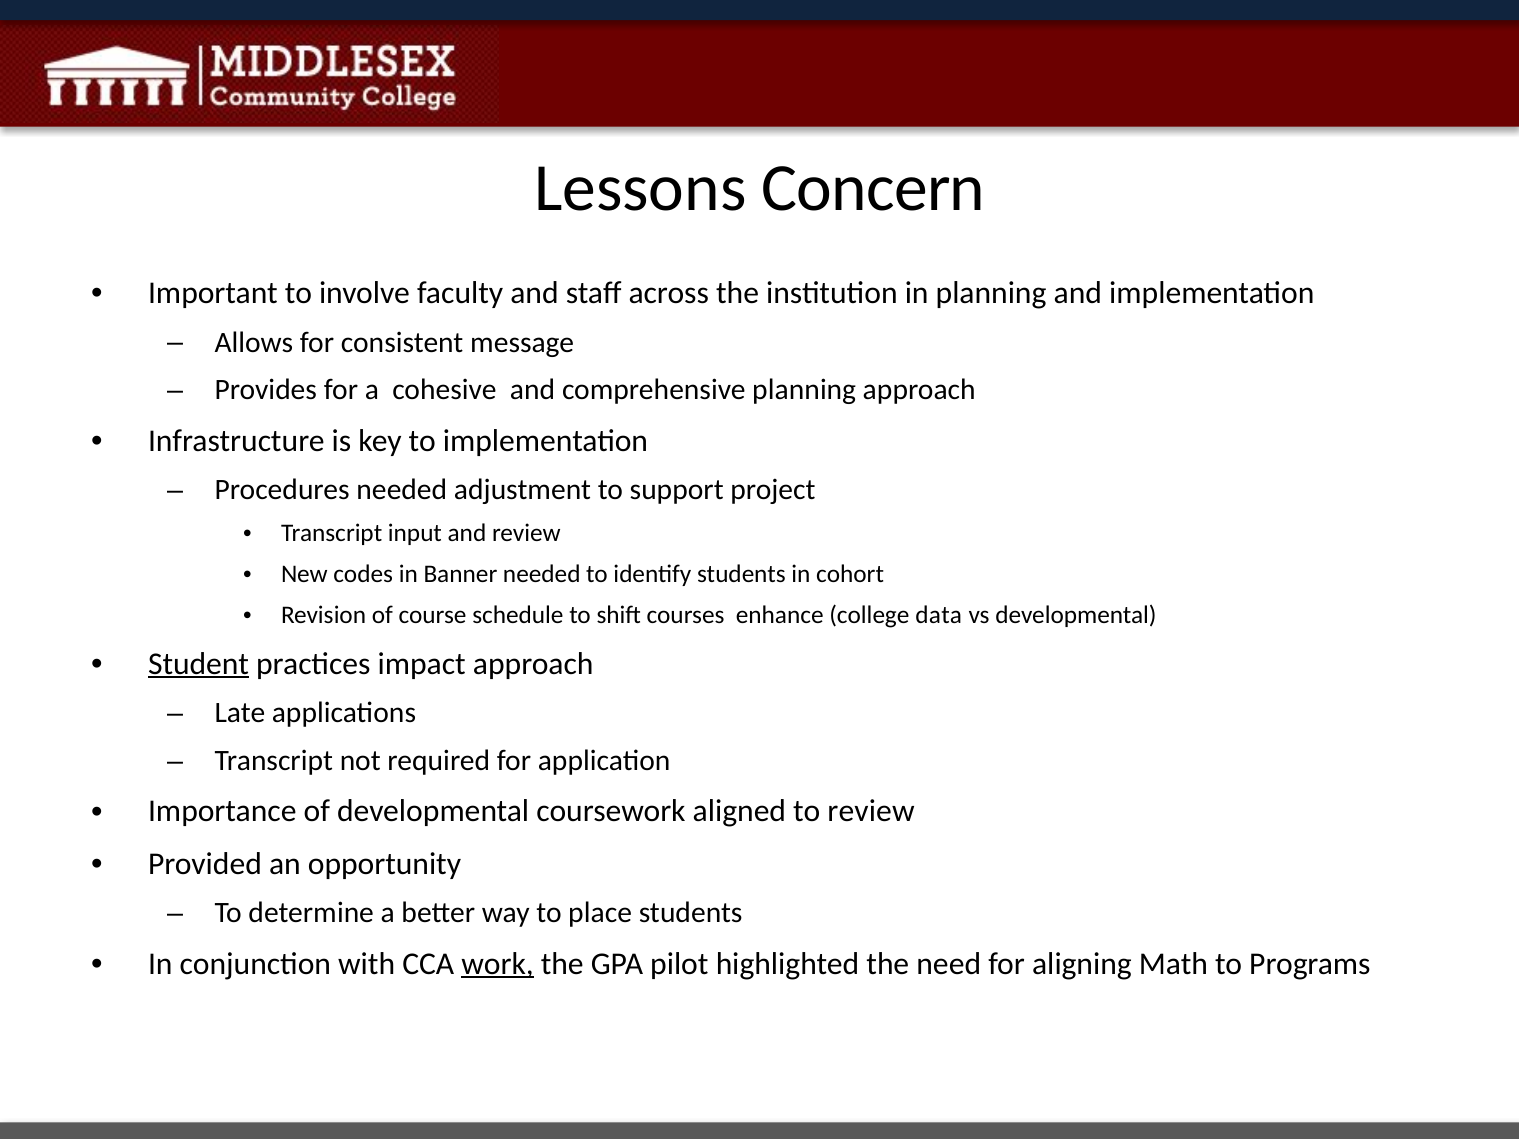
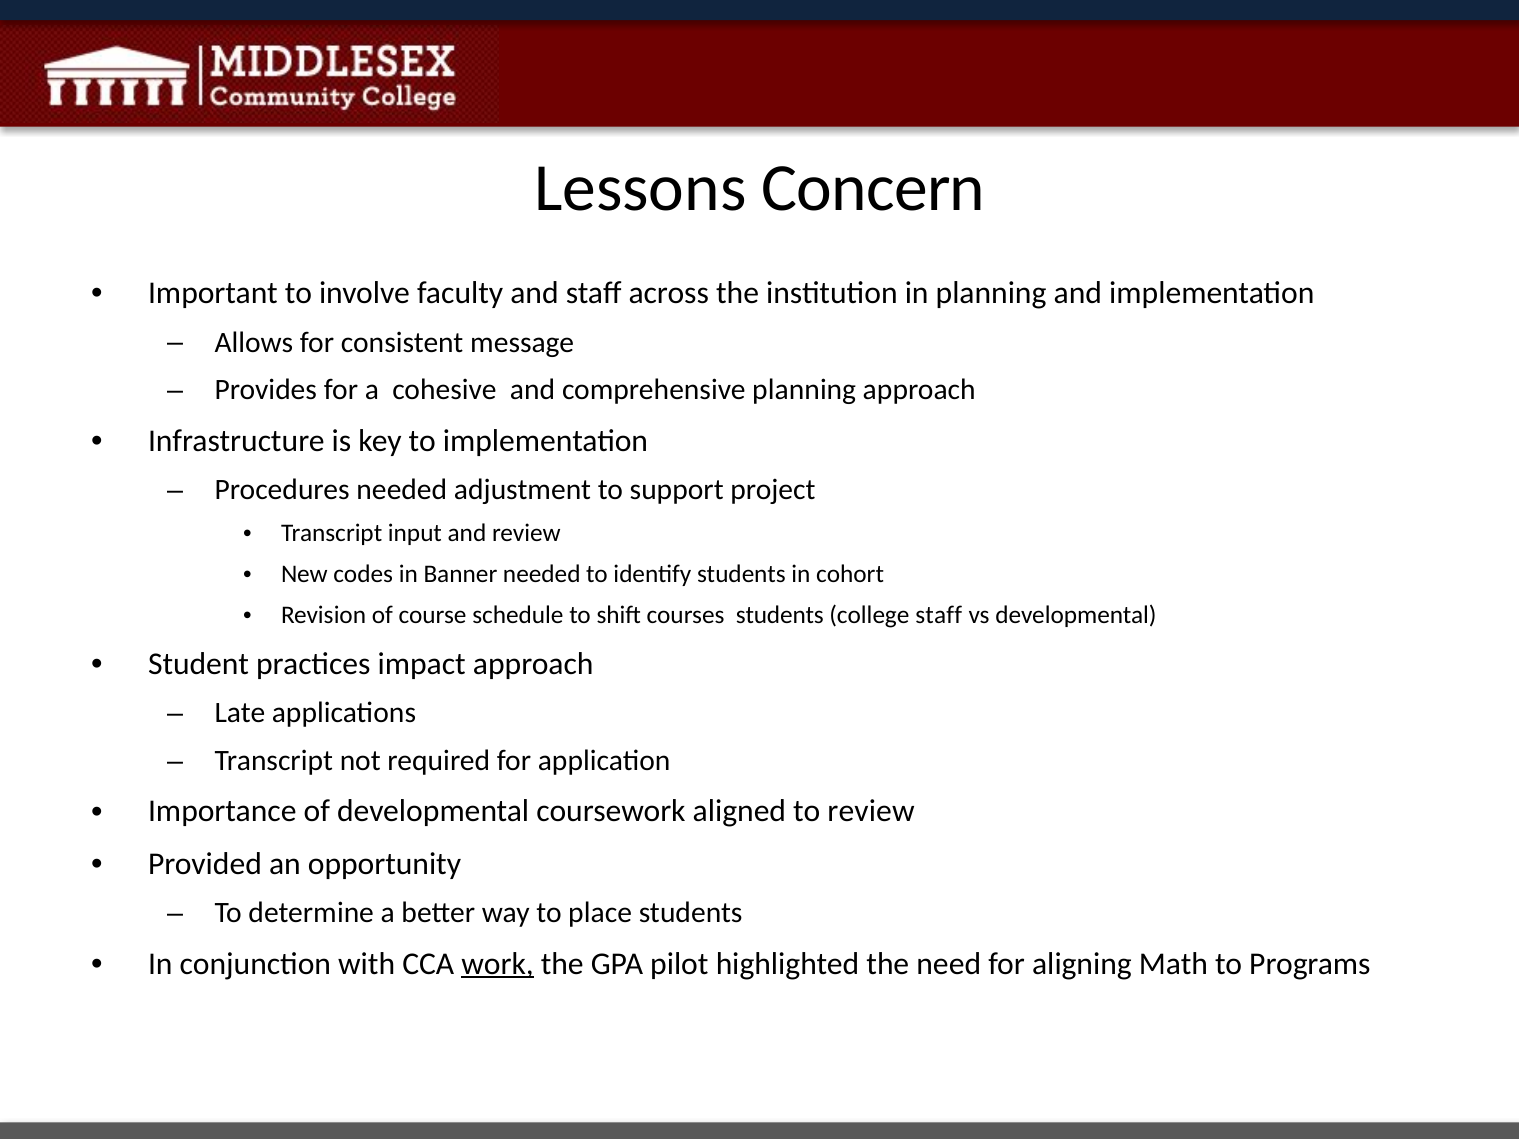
courses enhance: enhance -> students
college data: data -> staff
Student underline: present -> none
